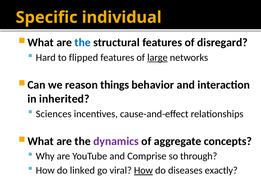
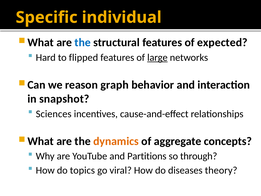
disregard: disregard -> expected
things: things -> graph
inherited: inherited -> snapshot
dynamics colour: purple -> orange
Comprise: Comprise -> Partitions
linked: linked -> topics
How at (143, 170) underline: present -> none
exactly: exactly -> theory
